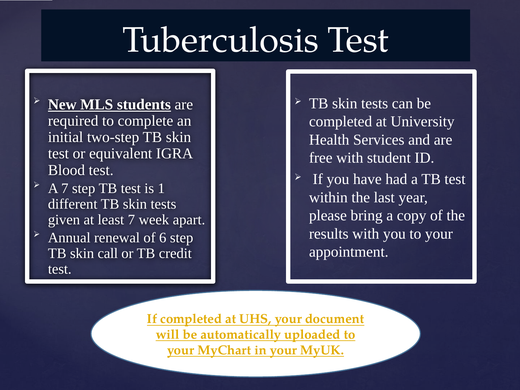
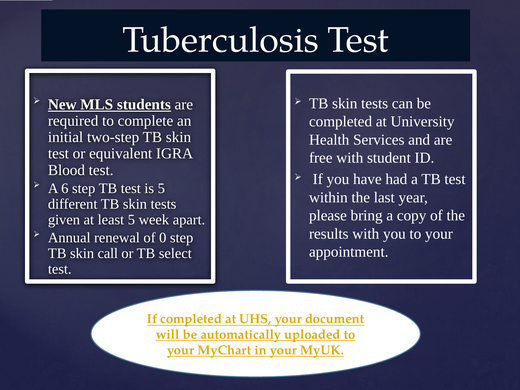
A 7: 7 -> 6
is 1: 1 -> 5
least 7: 7 -> 5
6: 6 -> 0
credit: credit -> select
